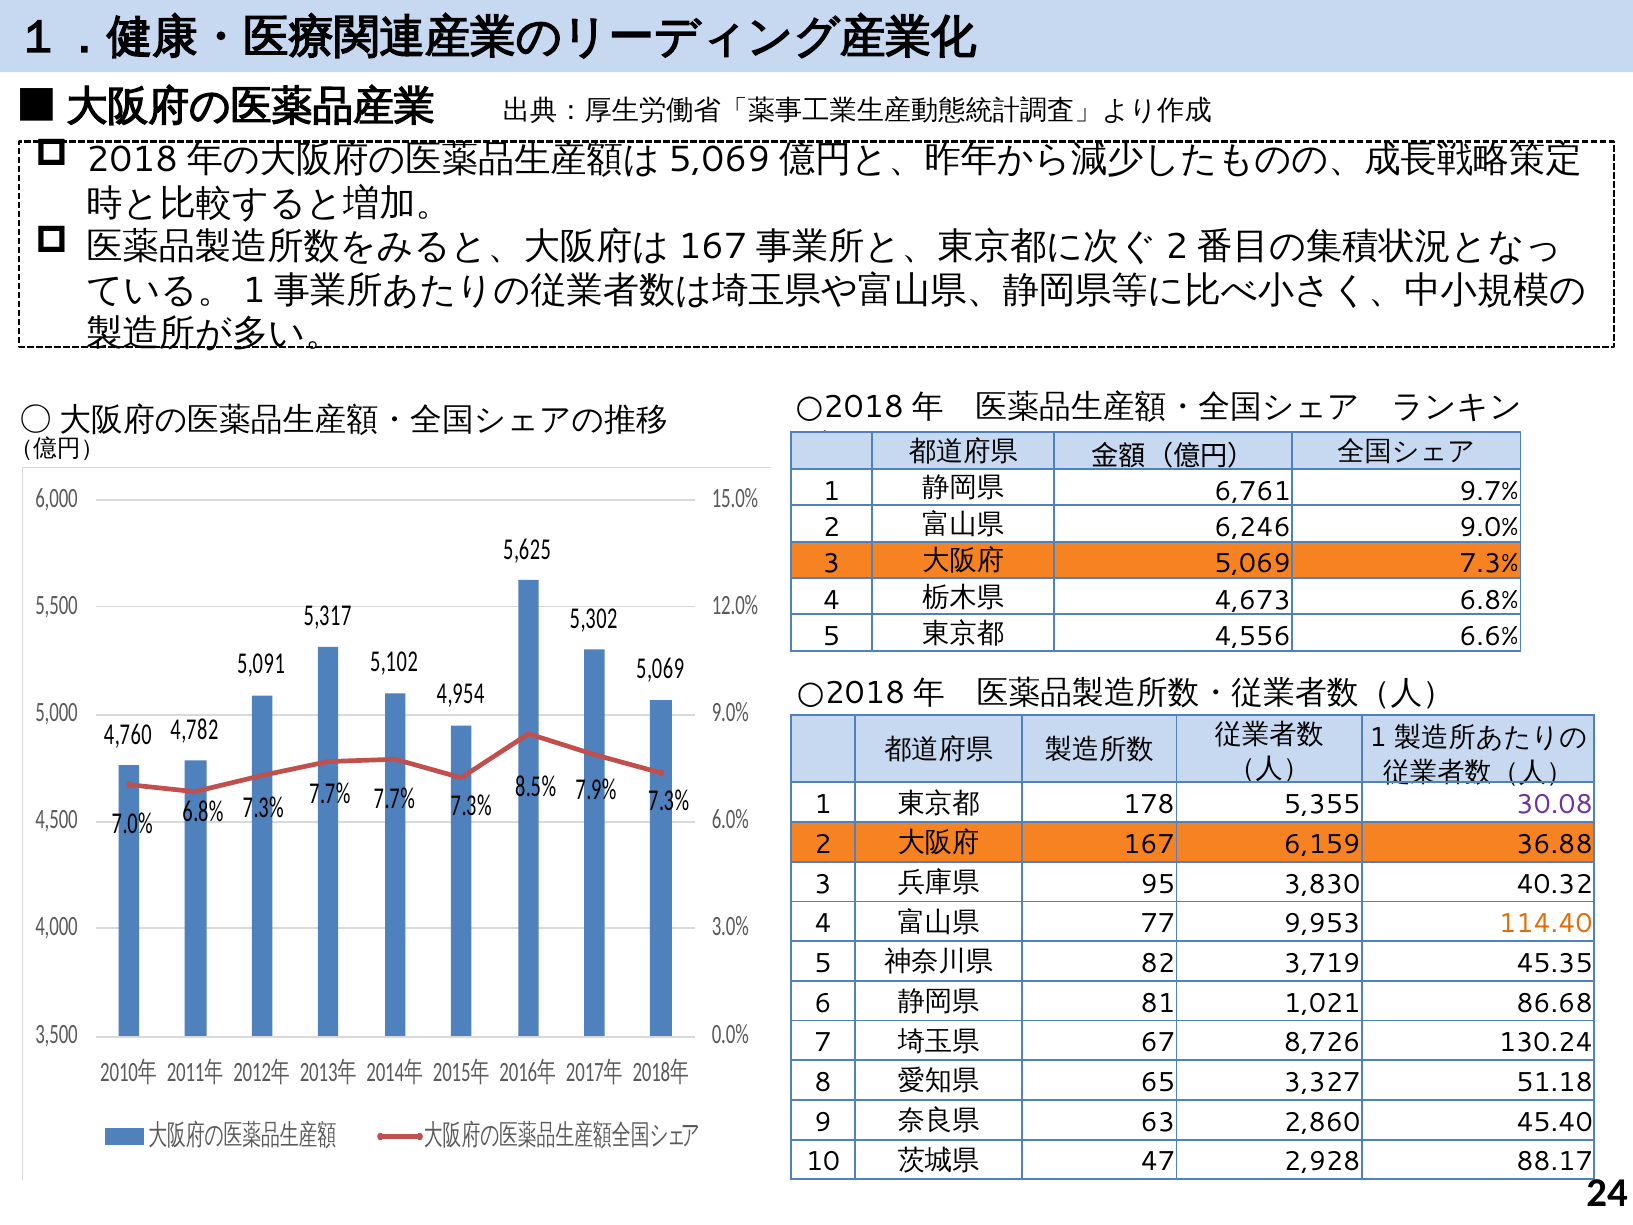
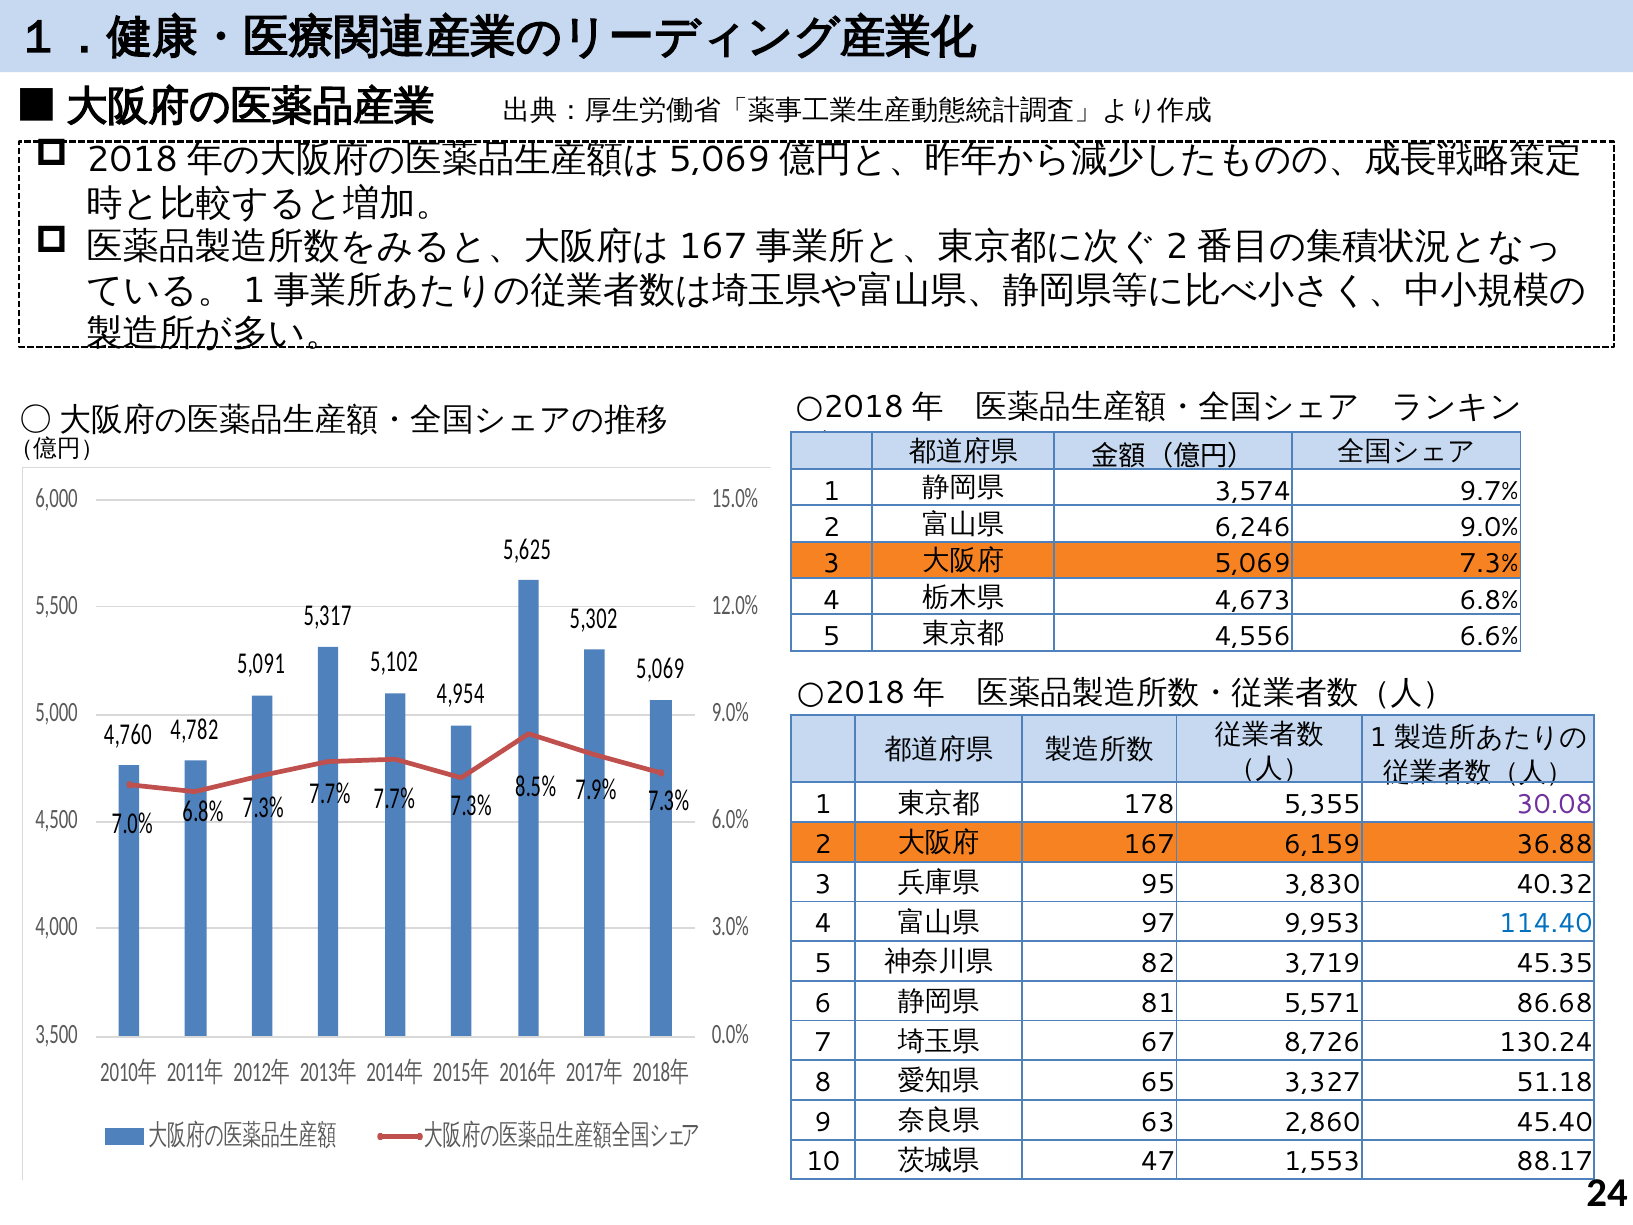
6,761: 6,761 -> 3,574
77: 77 -> 97
114.40 colour: orange -> blue
1,021: 1,021 -> 5,571
2,928: 2,928 -> 1,553
